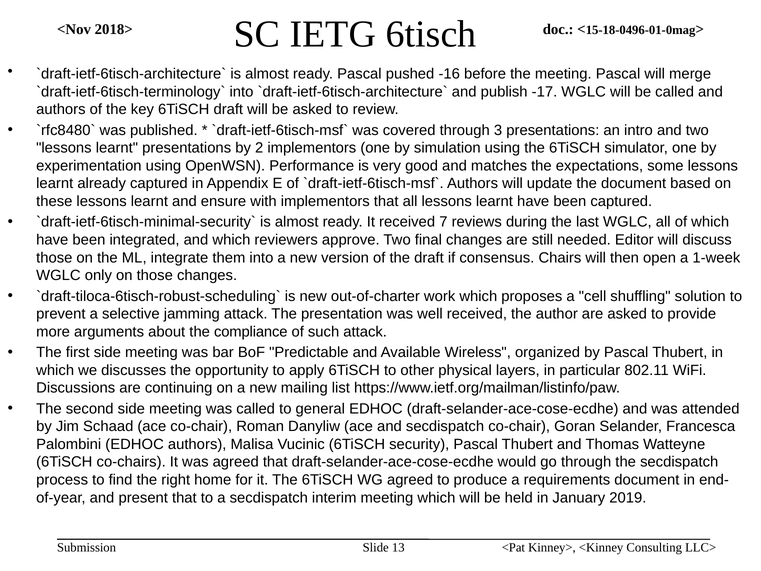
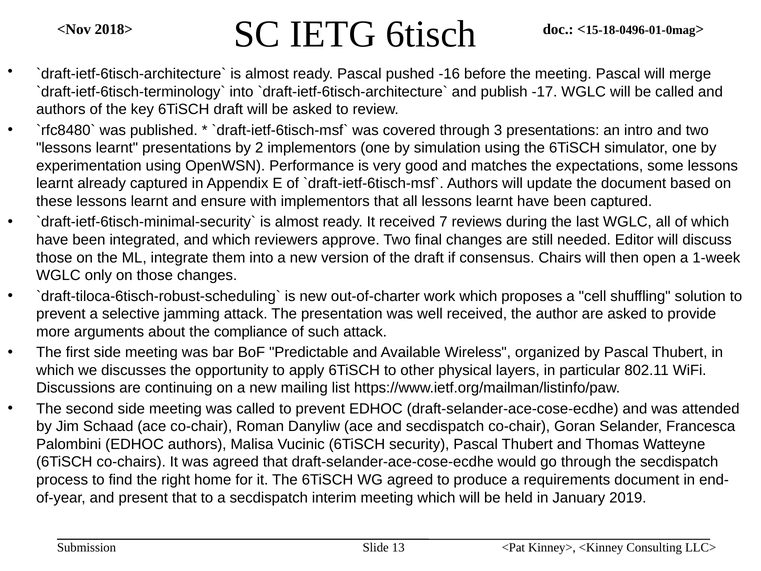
called to general: general -> prevent
